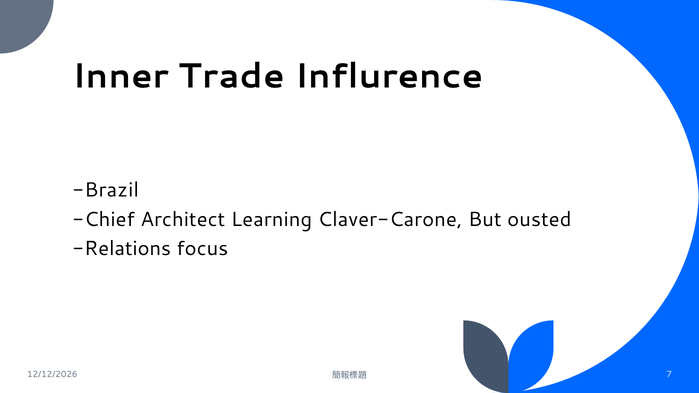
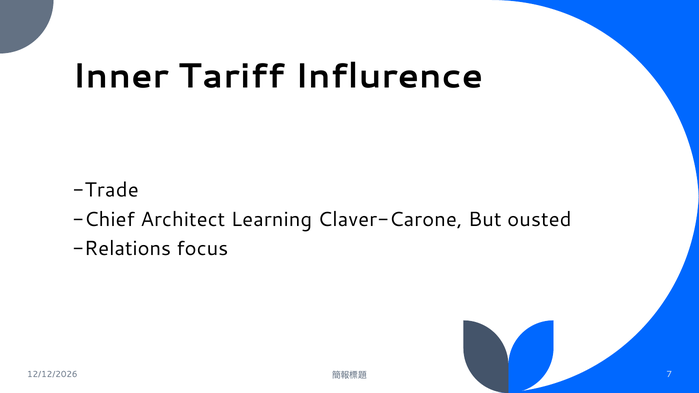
Trade: Trade -> Tariff
Brazil: Brazil -> Trade
